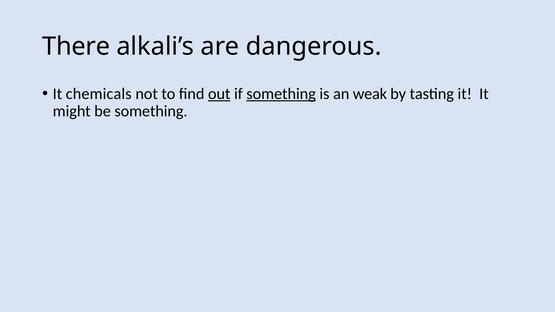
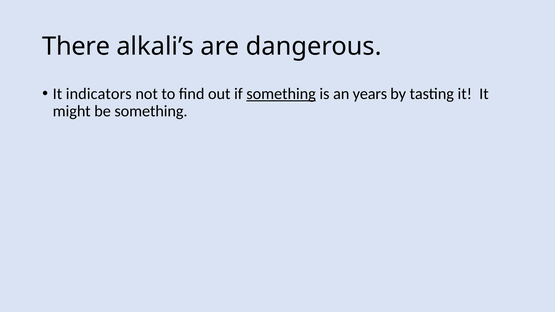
chemicals: chemicals -> indicators
out underline: present -> none
weak: weak -> years
